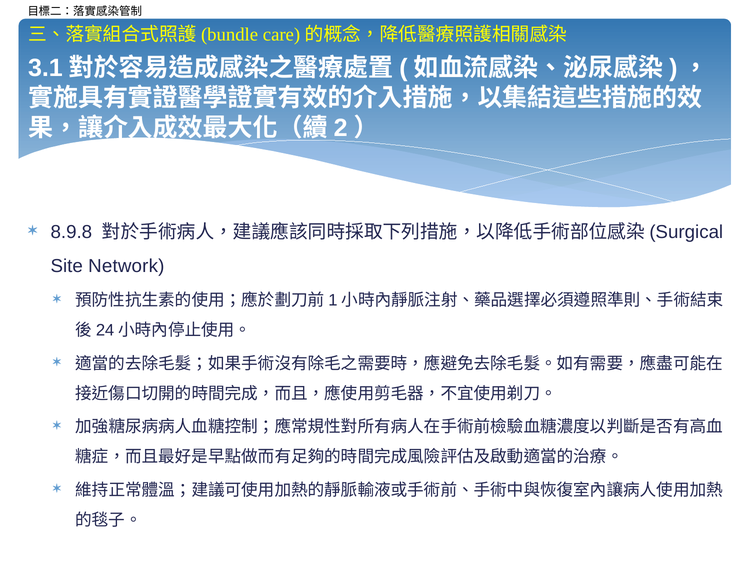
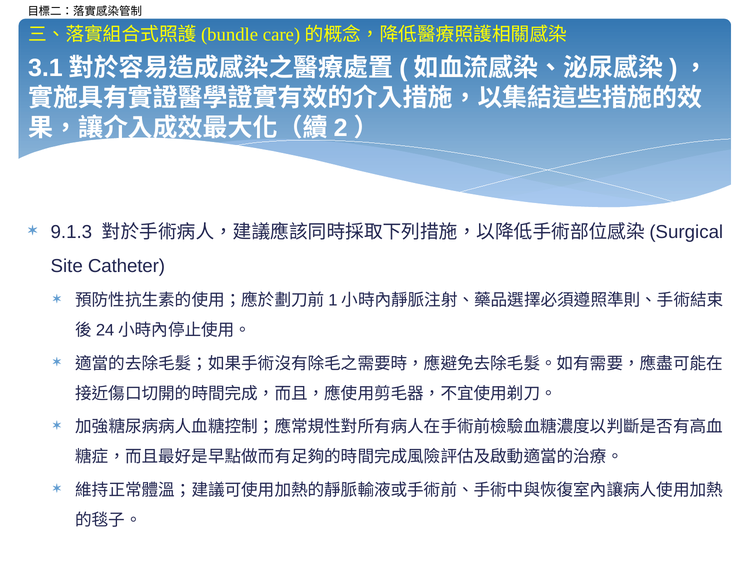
8.9.8: 8.9.8 -> 9.1.3
Network: Network -> Catheter
